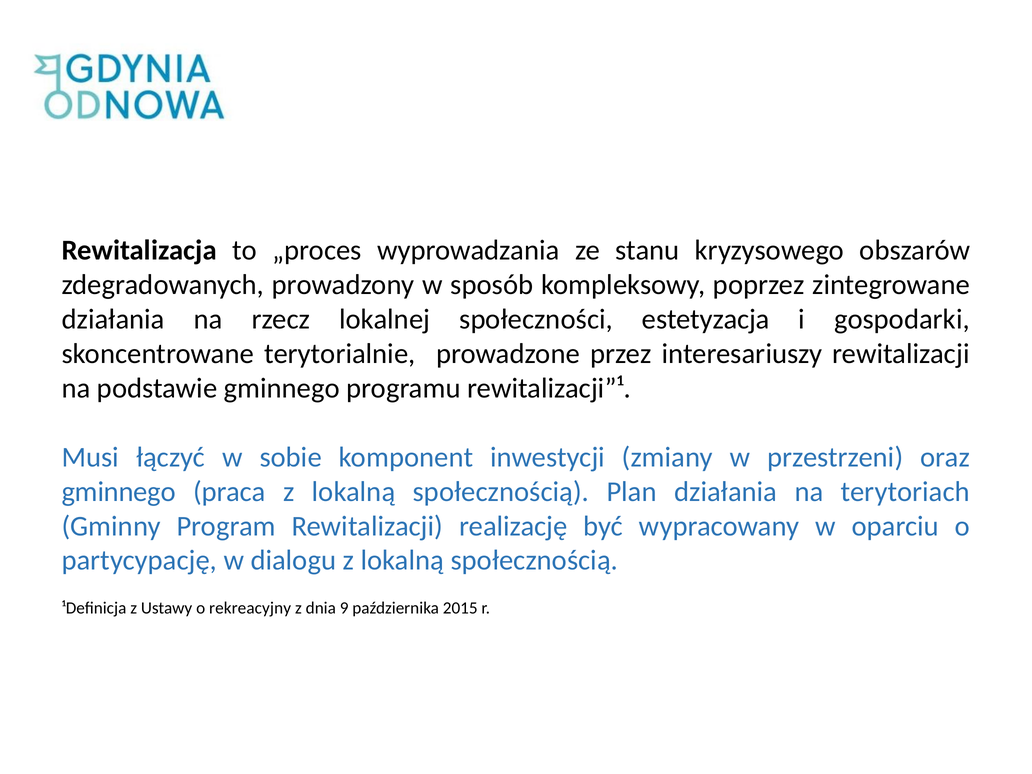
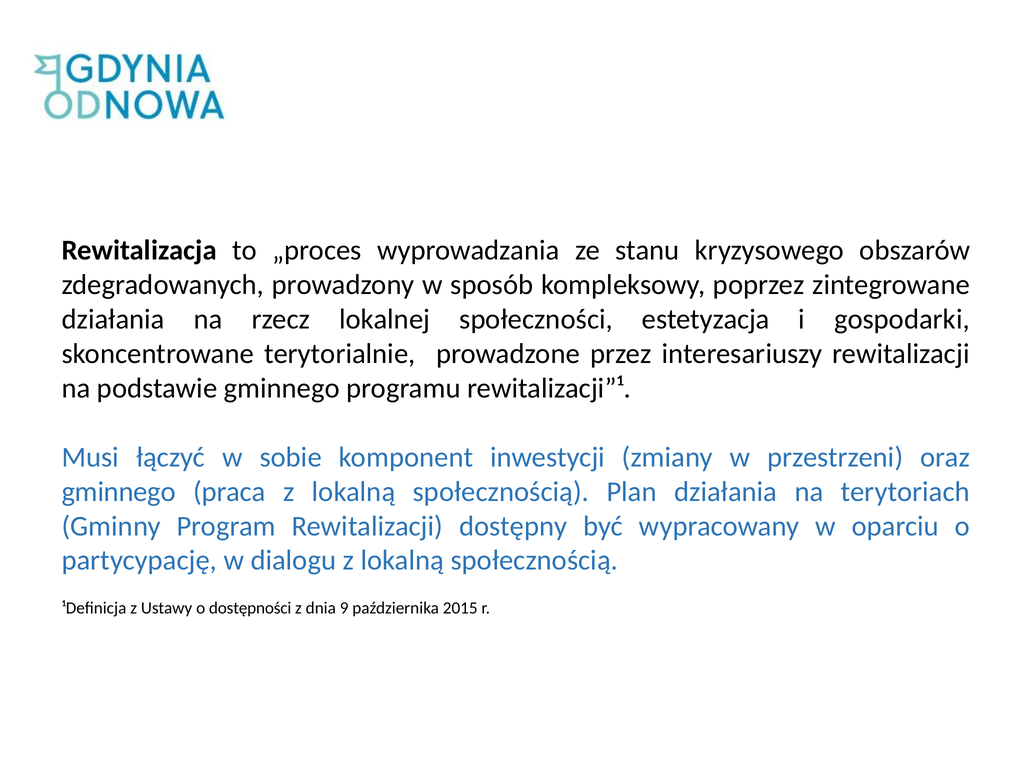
realizację: realizację -> dostępny
rekreacyjny: rekreacyjny -> dostępności
